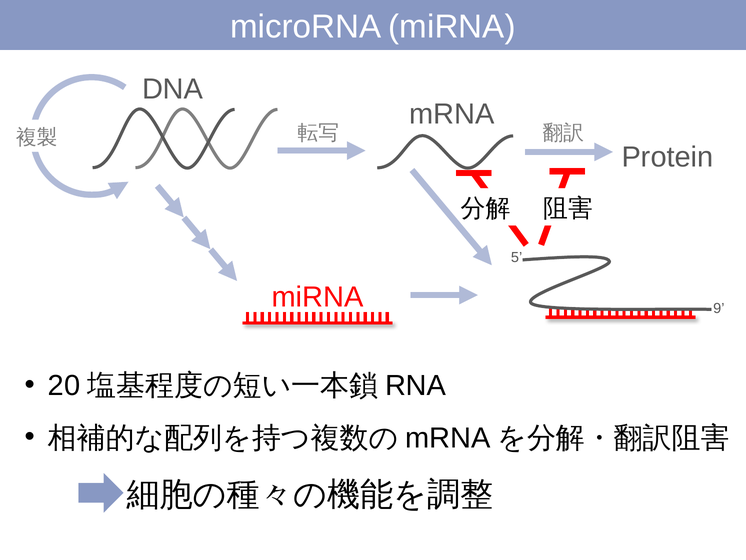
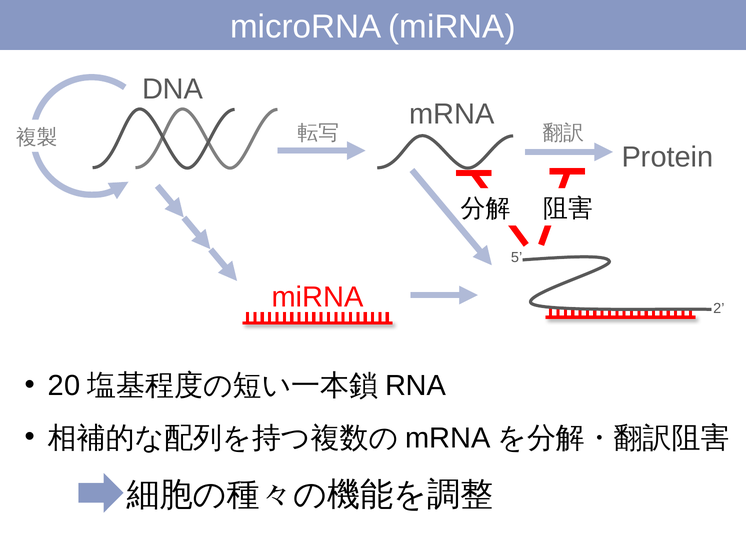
9: 9 -> 2
